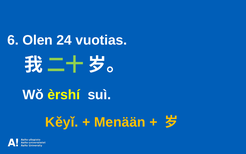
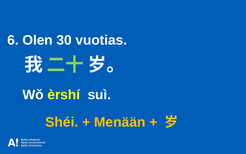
24: 24 -> 30
Kěyǐ: Kěyǐ -> Shéi
